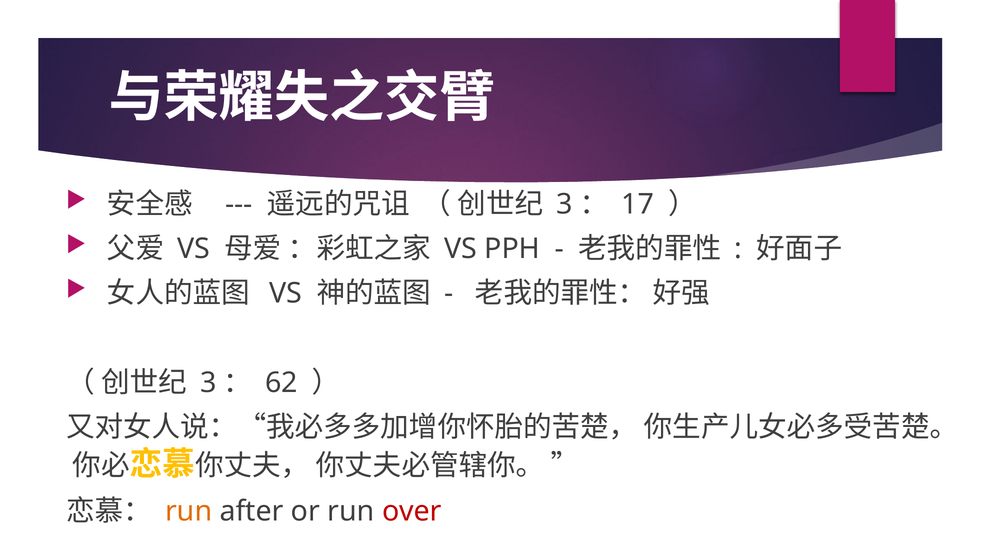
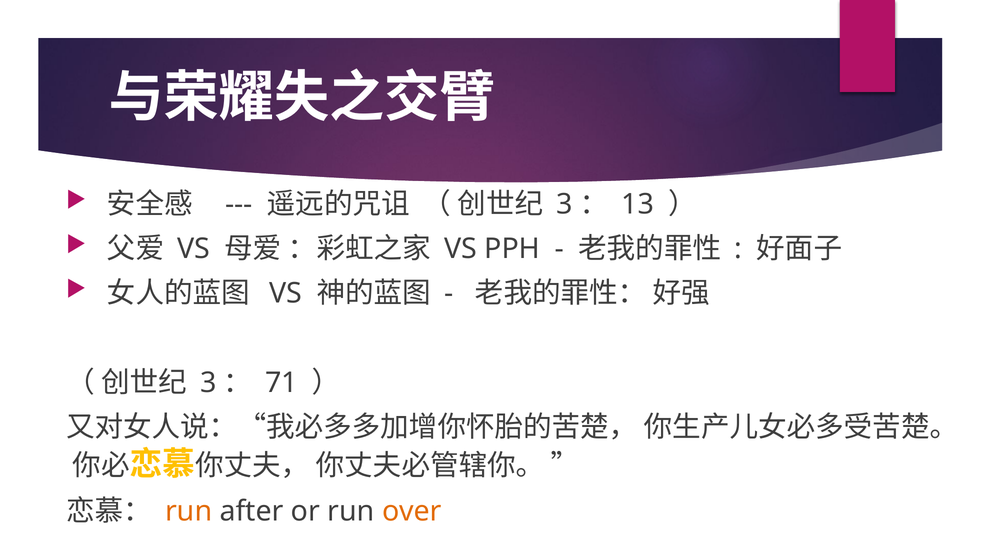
17: 17 -> 13
62: 62 -> 71
over colour: red -> orange
